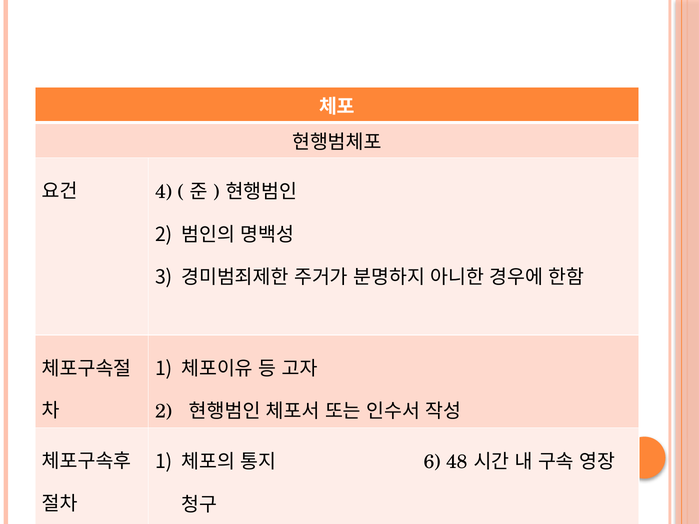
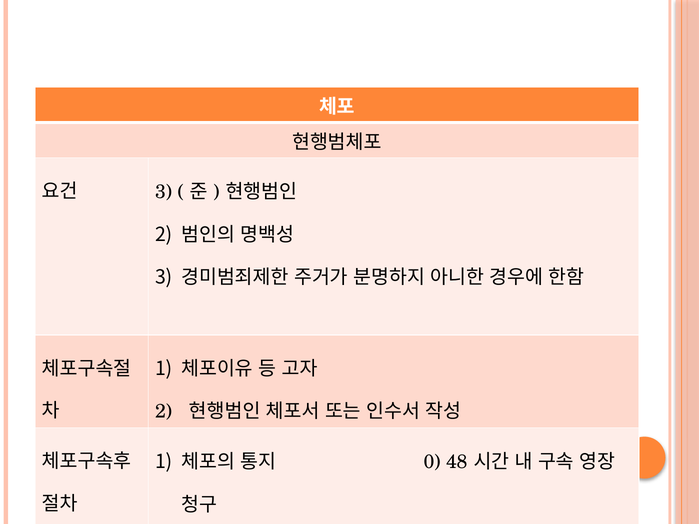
4 at (164, 192): 4 -> 3
6: 6 -> 0
